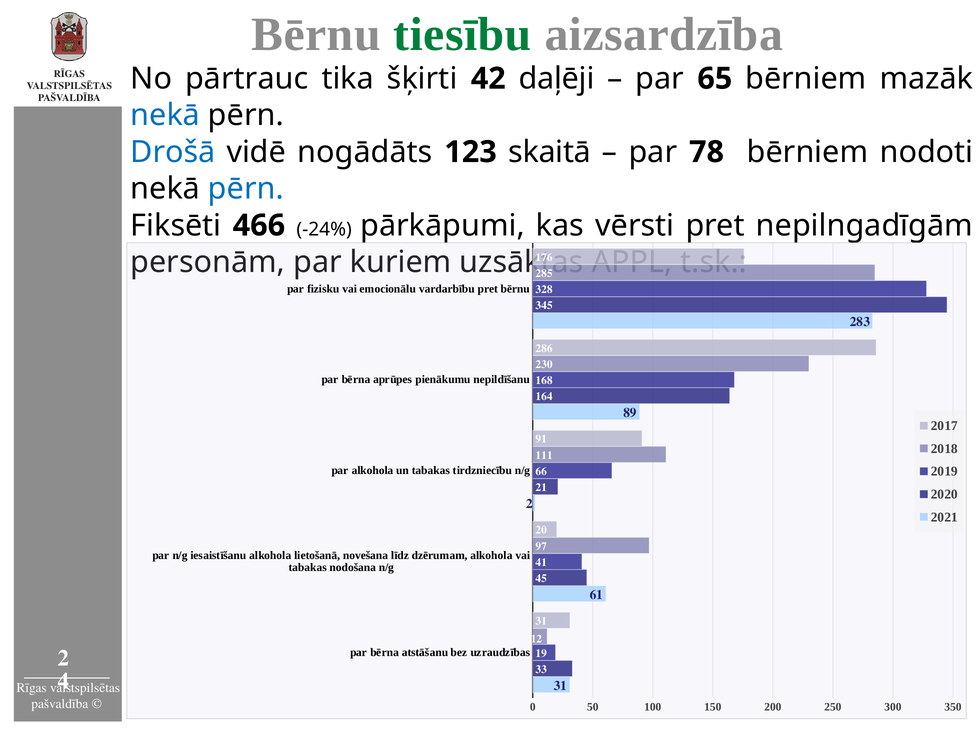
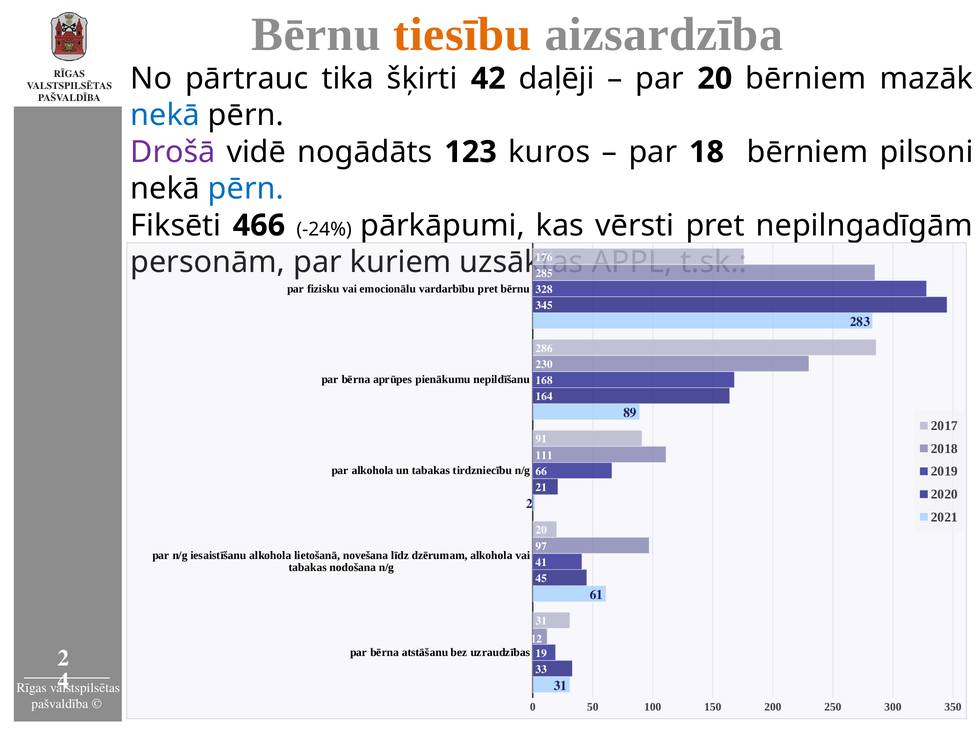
tiesību colour: green -> orange
par 65: 65 -> 20
Drošā colour: blue -> purple
skaitā: skaitā -> kuros
78: 78 -> 18
nodoti: nodoti -> pilsoni
